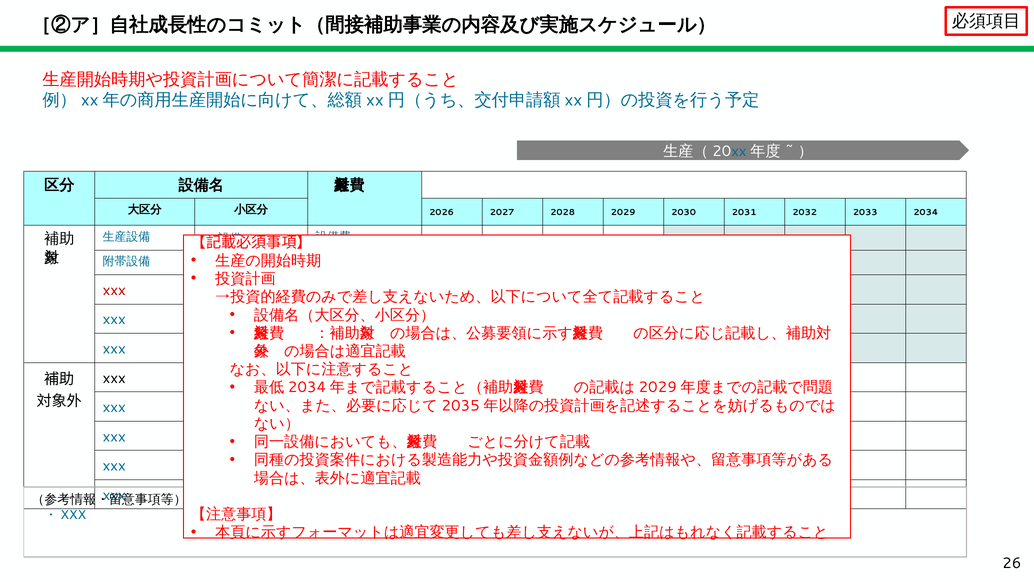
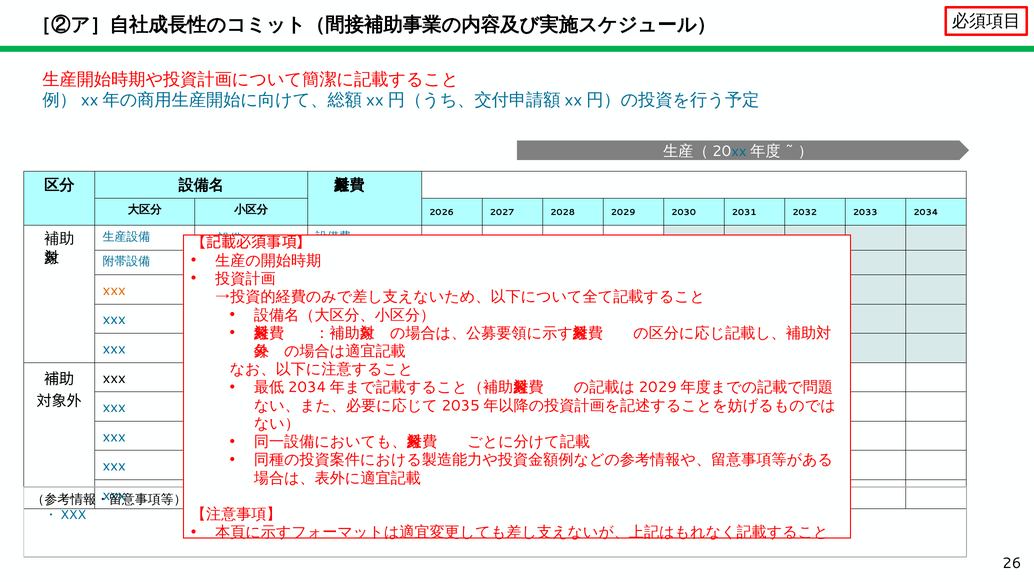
xxx at (114, 290) colour: red -> orange
